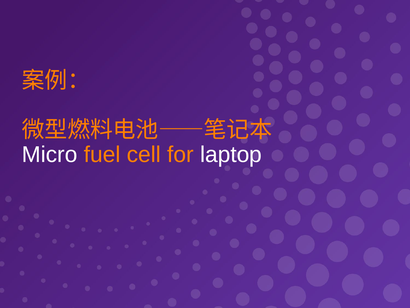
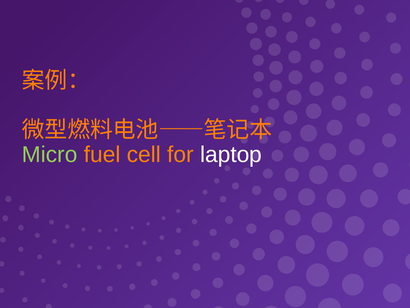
Micro colour: white -> light green
